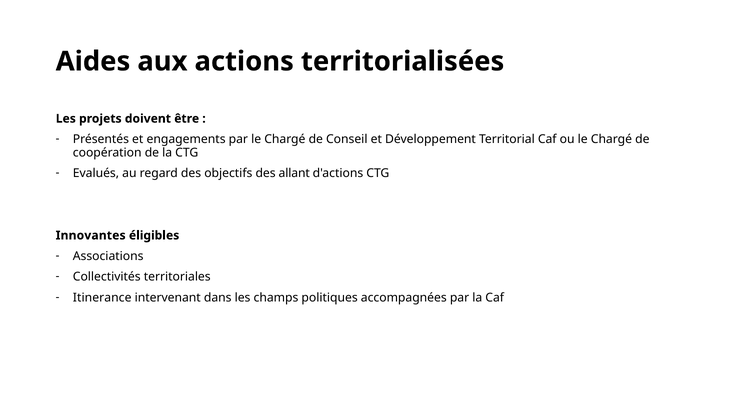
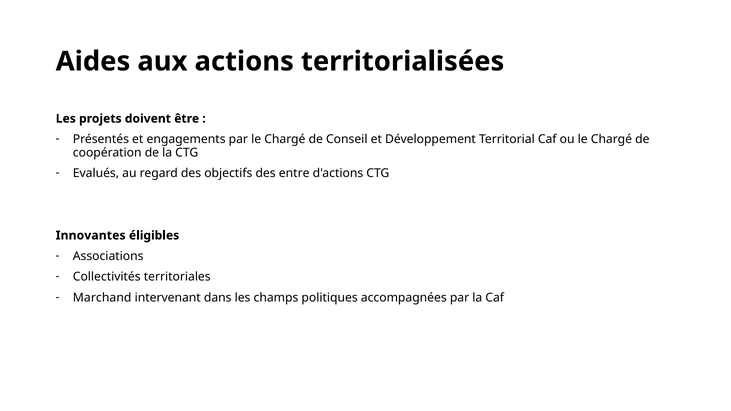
allant: allant -> entre
Itinerance: Itinerance -> Marchand
